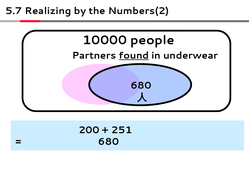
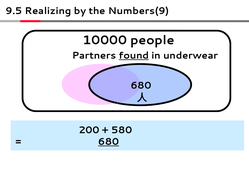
5.7: 5.7 -> 9.5
Numbers(2: Numbers(2 -> Numbers(9
251: 251 -> 580
680 at (109, 141) underline: none -> present
